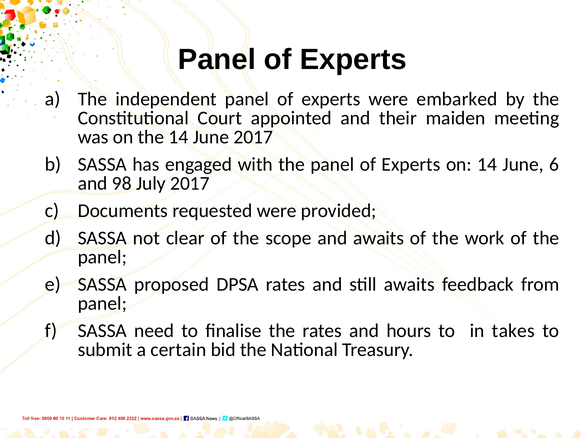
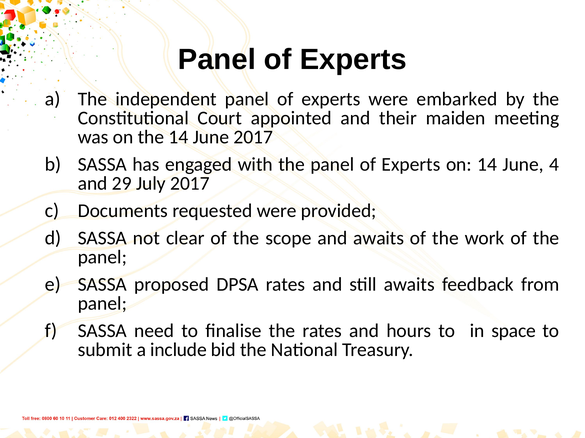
6: 6 -> 4
98: 98 -> 29
takes: takes -> space
certain: certain -> include
